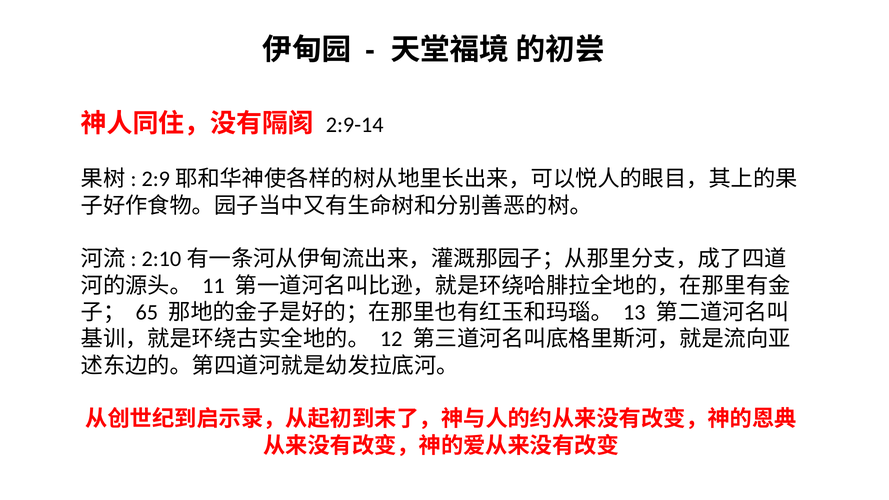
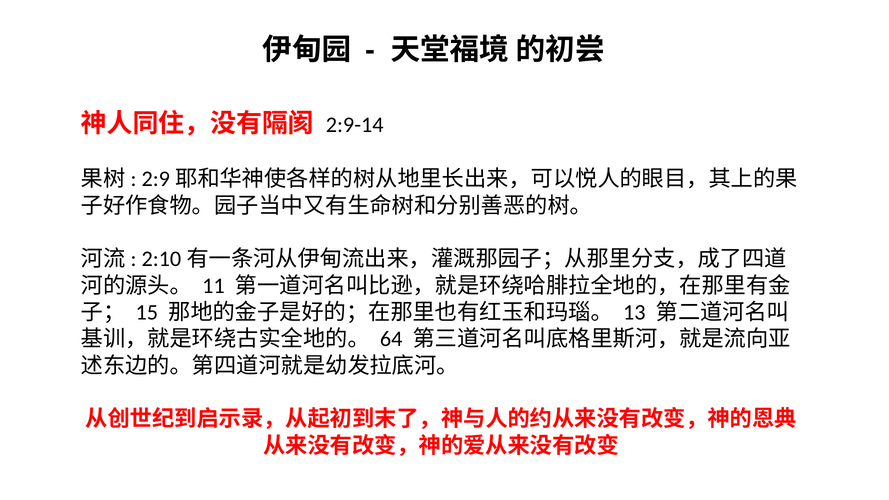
65: 65 -> 15
12: 12 -> 64
